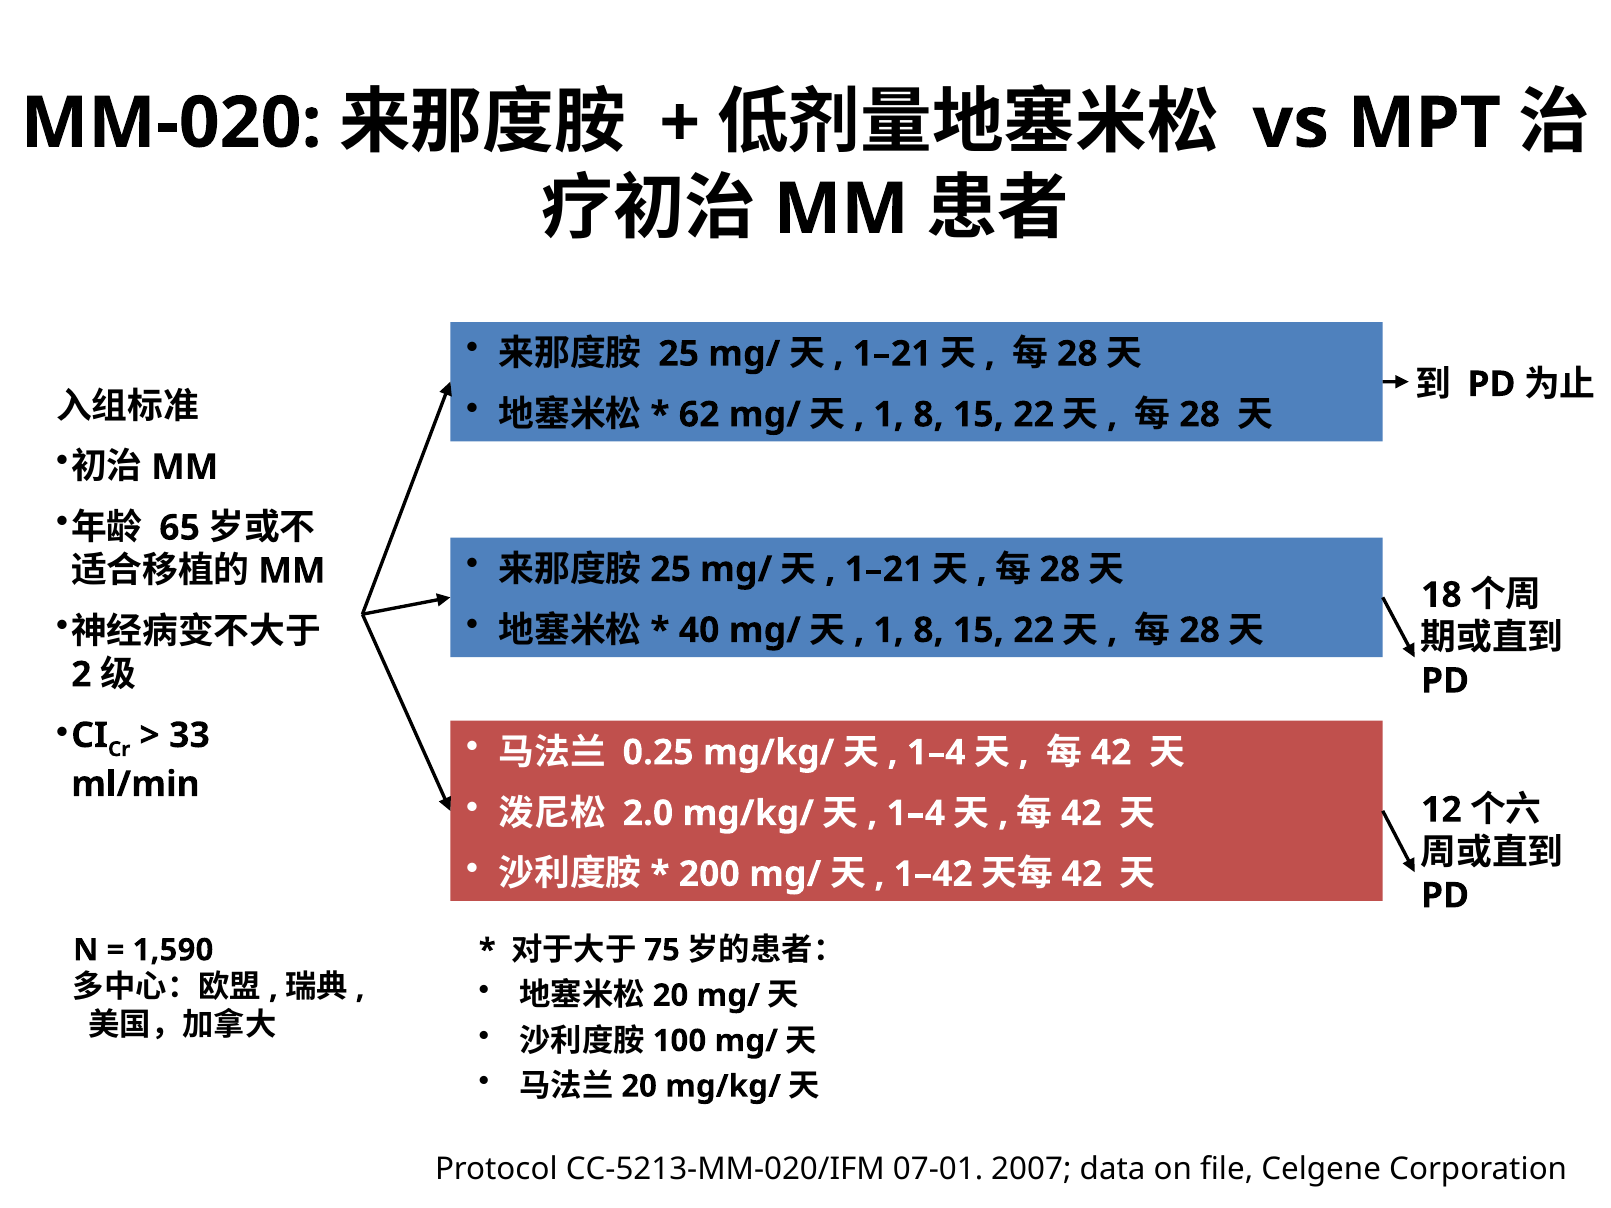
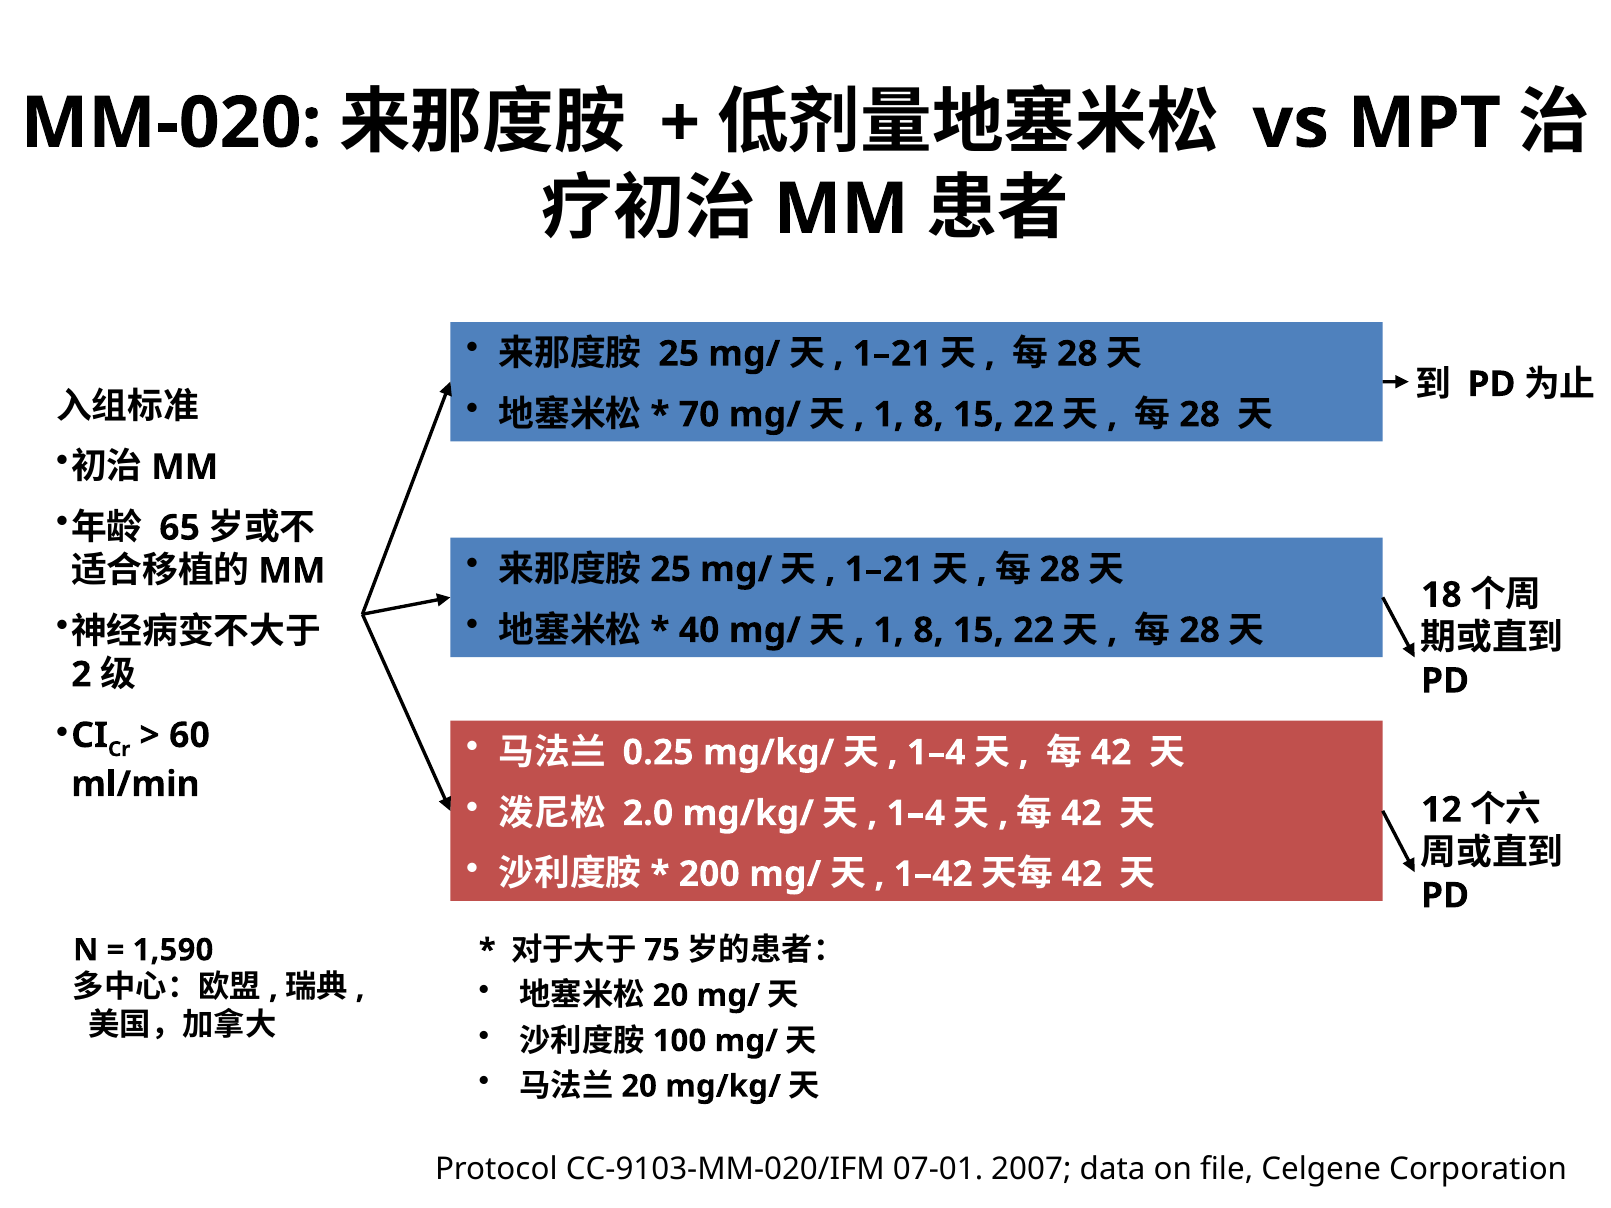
62: 62 -> 70
33: 33 -> 60
CC-5213-MM-020/IFM: CC-5213-MM-020/IFM -> CC-9103-MM-020/IFM
